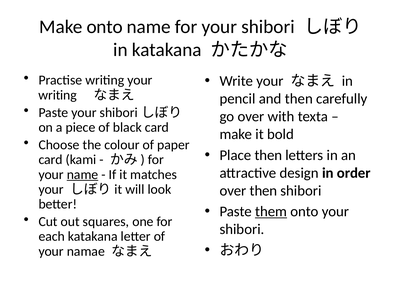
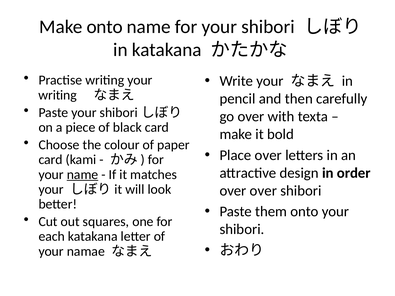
Place then: then -> over
over then: then -> over
them underline: present -> none
